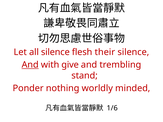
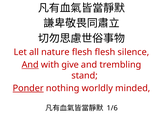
all silence: silence -> nature
flesh their: their -> flesh
Ponder underline: none -> present
